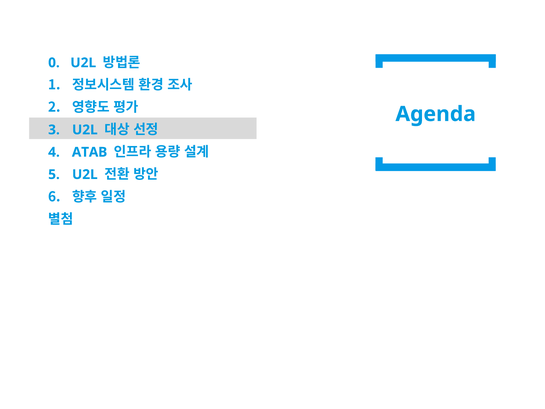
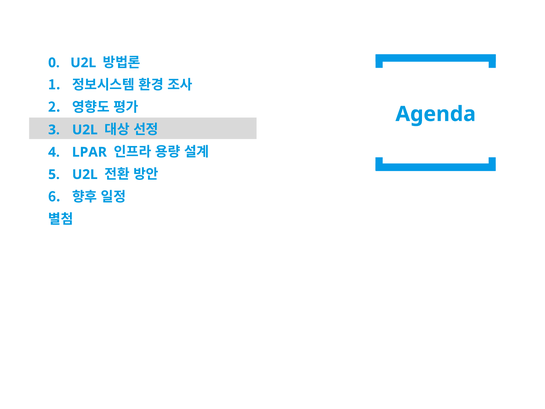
ATAB: ATAB -> LPAR
